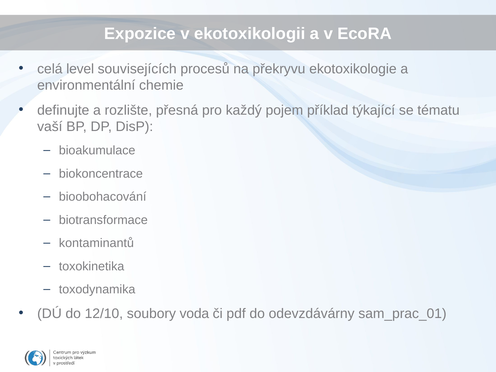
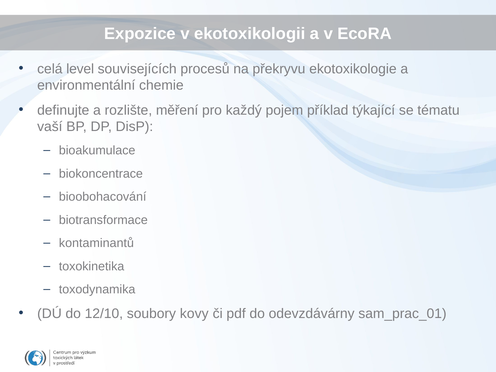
přesná: přesná -> měření
voda: voda -> kovy
